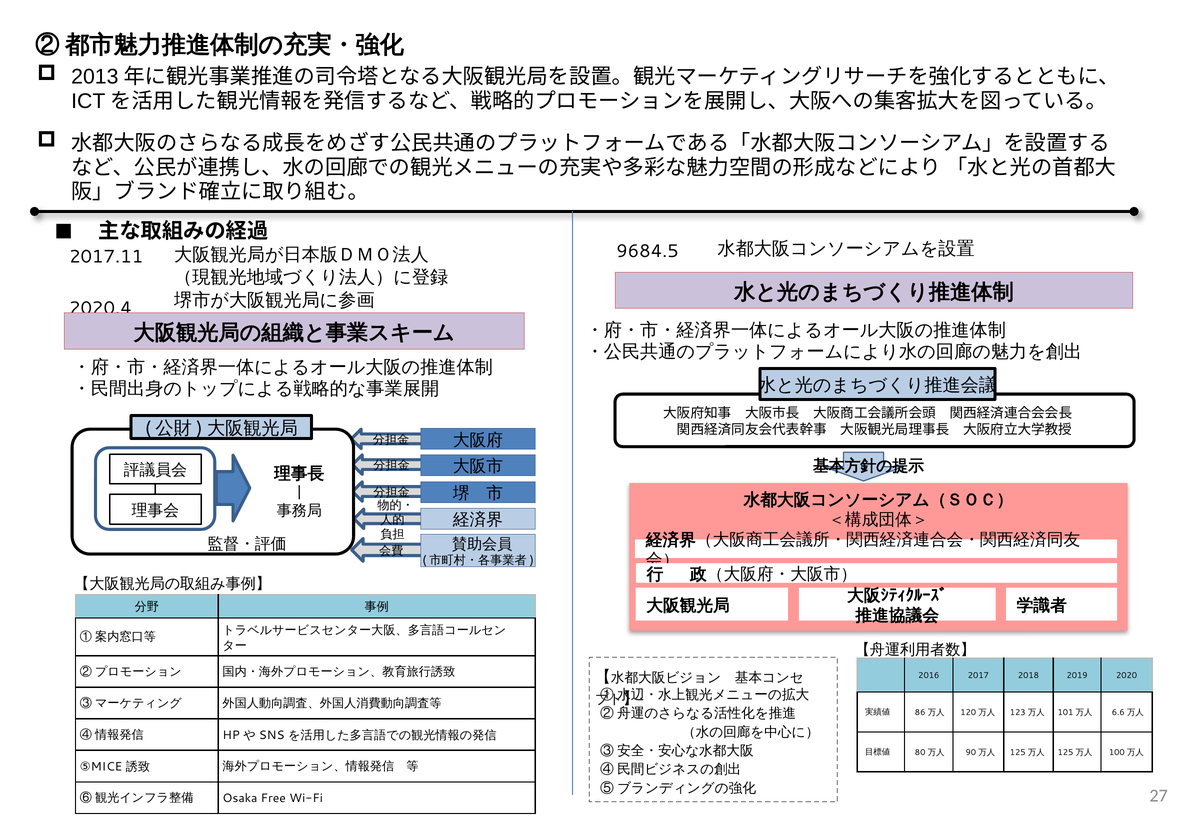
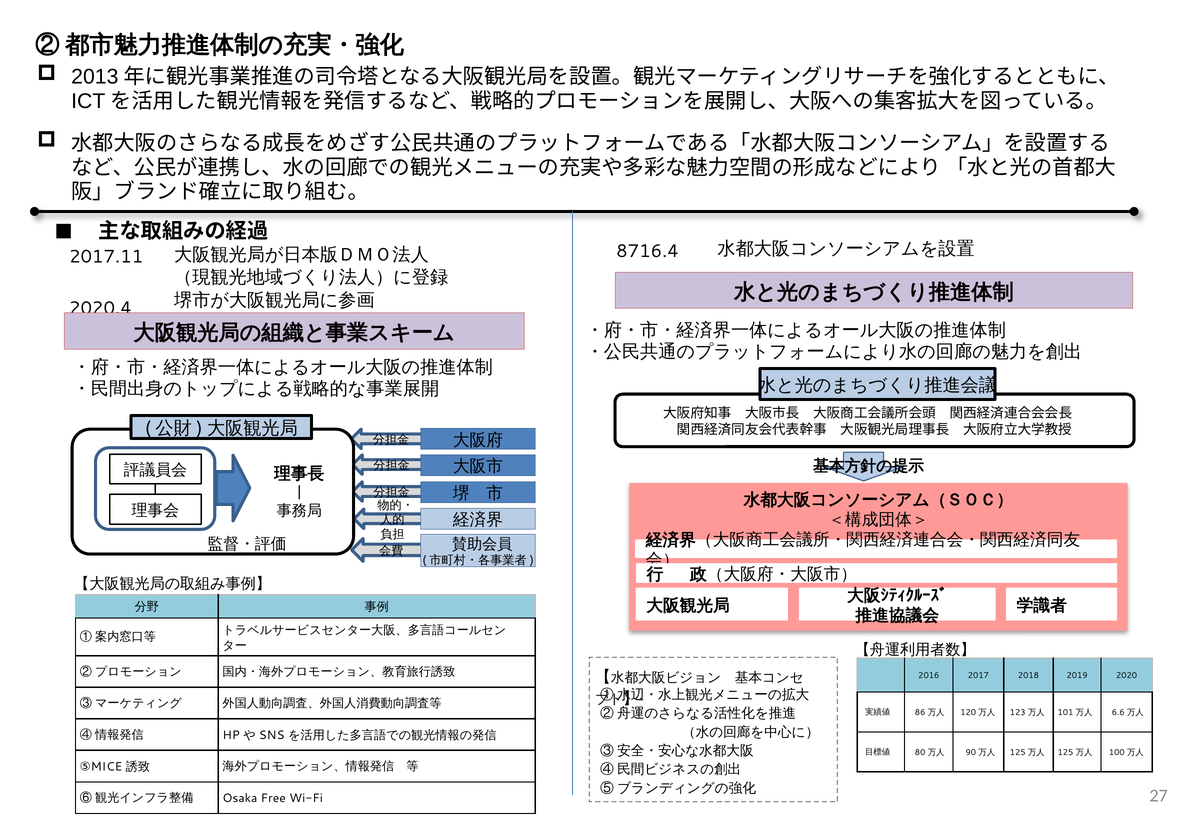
9684.5: 9684.5 -> 8716.4
